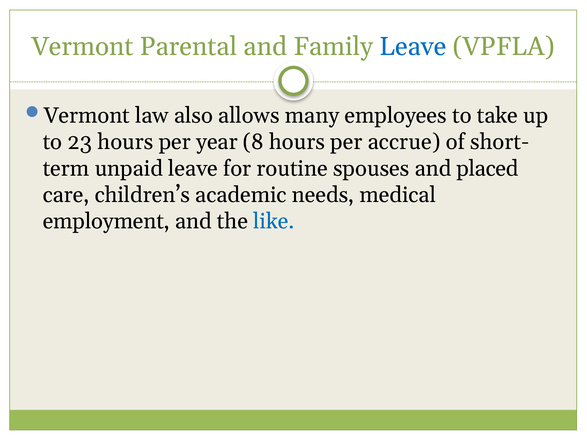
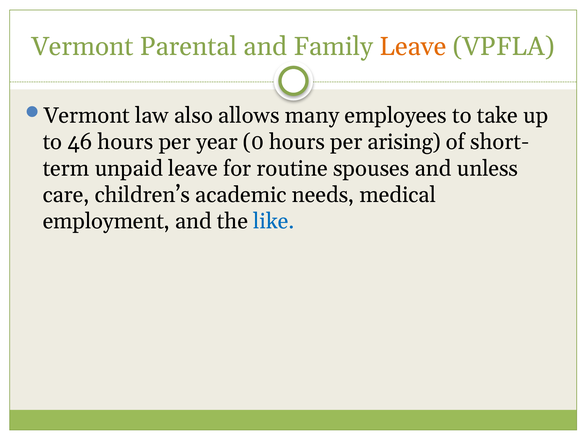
Leave at (413, 47) colour: blue -> orange
23: 23 -> 46
8: 8 -> 0
accrue: accrue -> arising
placed: placed -> unless
